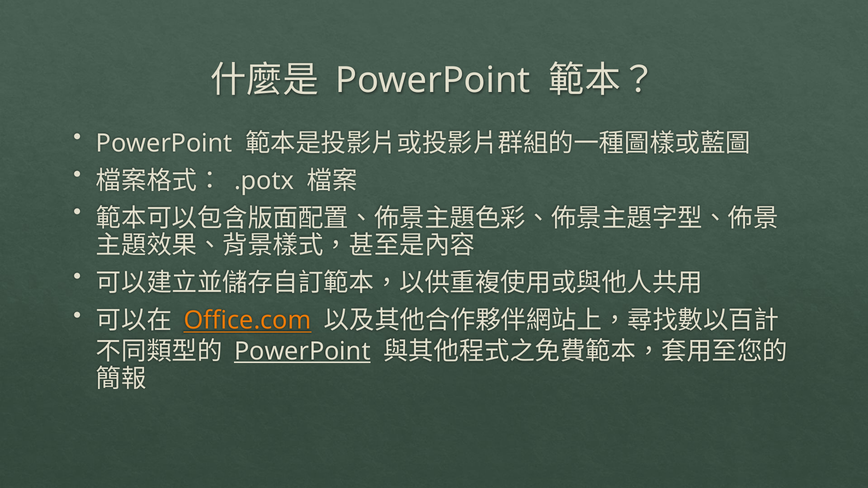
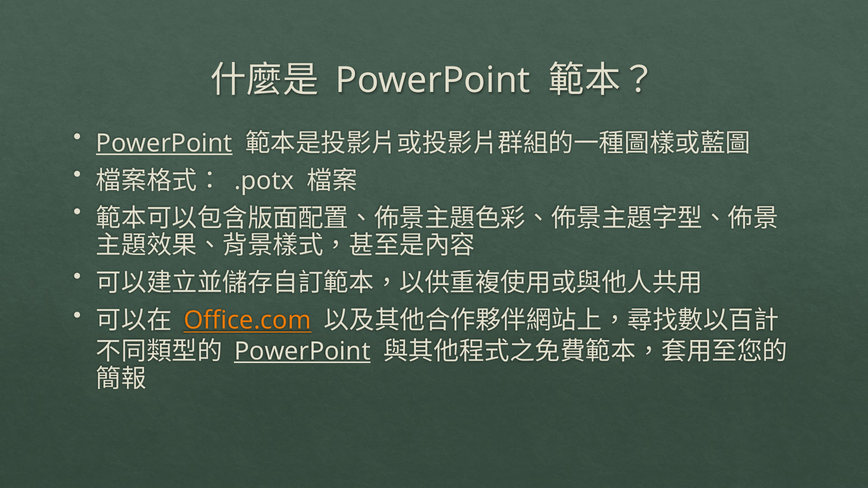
PowerPoint at (164, 144) underline: none -> present
